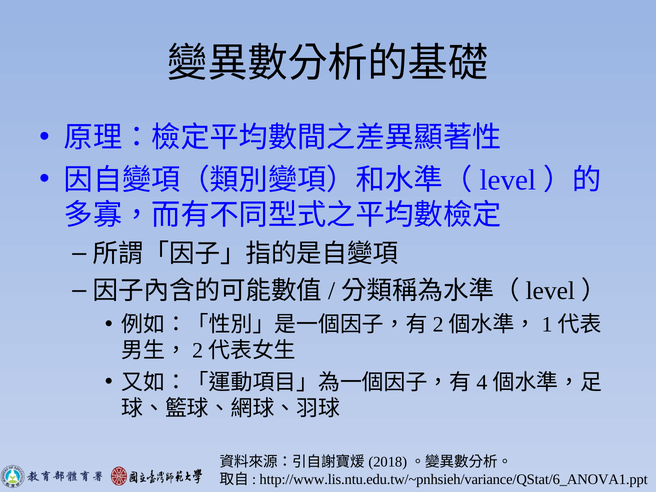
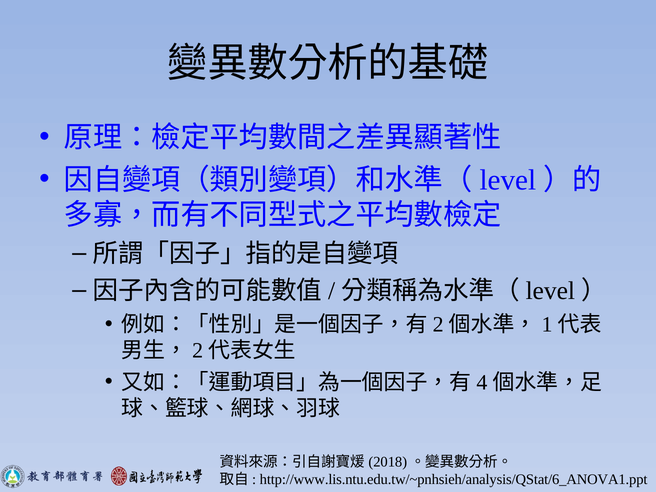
http://www.lis.ntu.edu.tw/~pnhsieh/variance/QStat/6_ANOVA1.ppt: http://www.lis.ntu.edu.tw/~pnhsieh/variance/QStat/6_ANOVA1.ppt -> http://www.lis.ntu.edu.tw/~pnhsieh/analysis/QStat/6_ANOVA1.ppt
